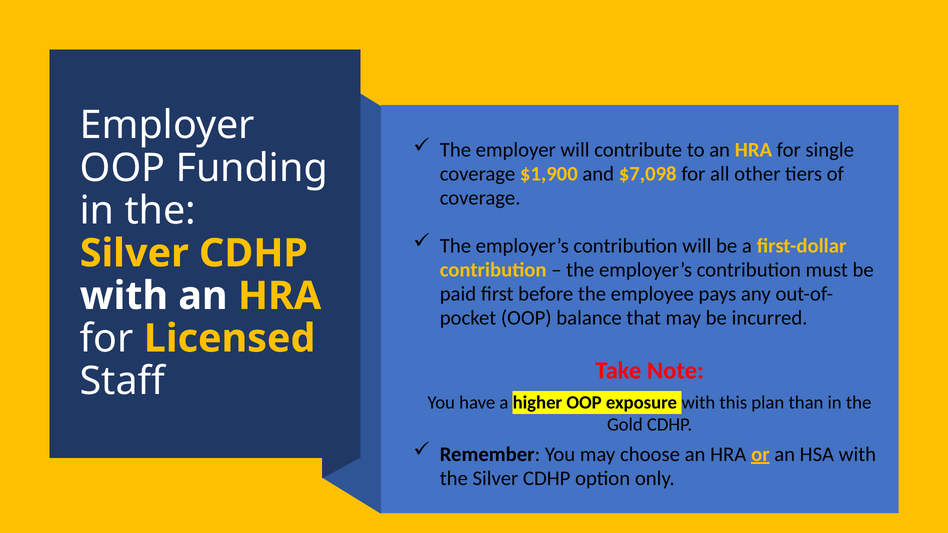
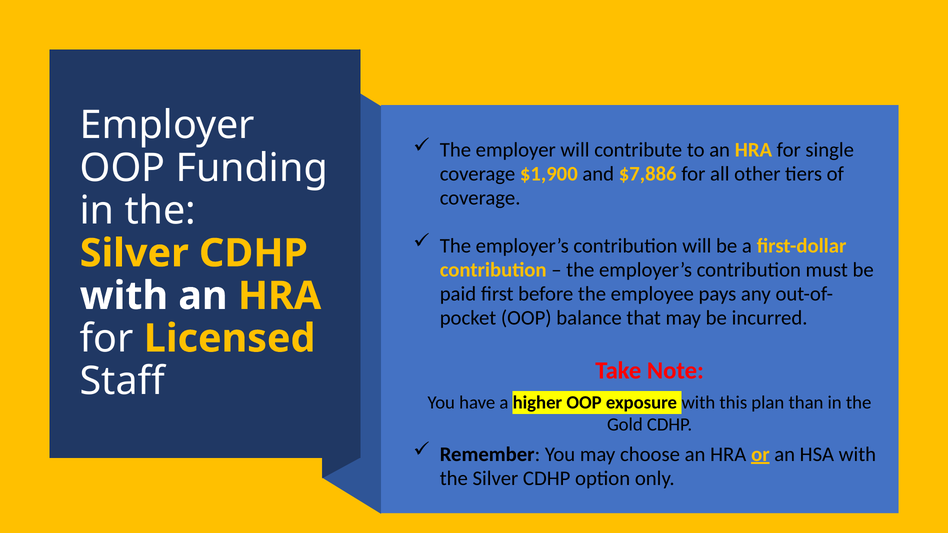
$7,098: $7,098 -> $7,886
